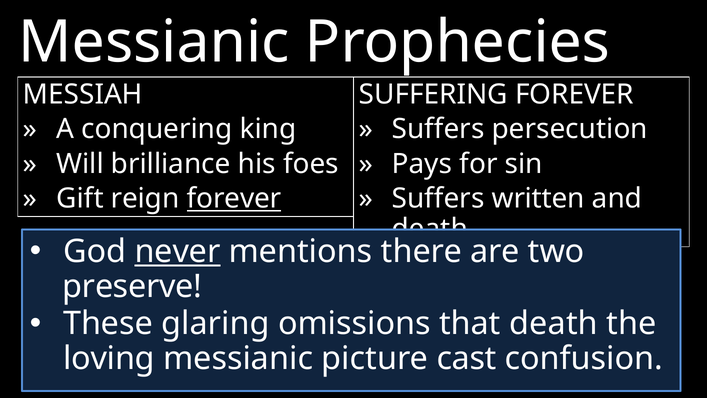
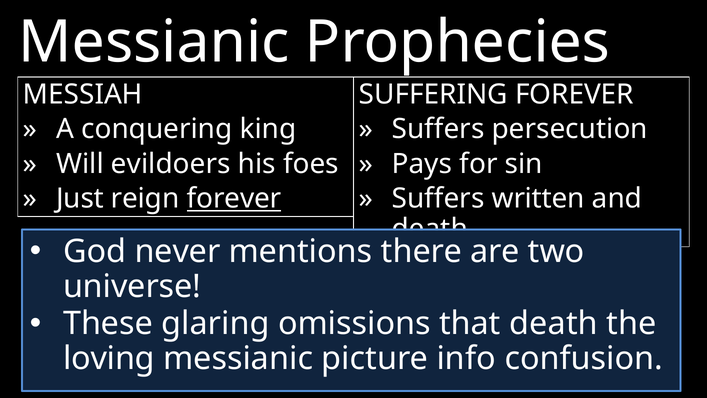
brilliance: brilliance -> evildoers
Gift: Gift -> Just
never underline: present -> none
preserve: preserve -> universe
cast: cast -> info
